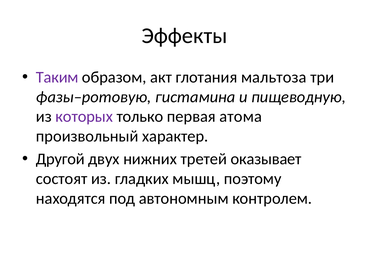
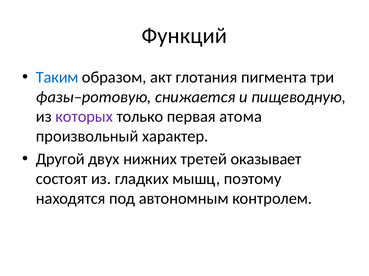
Эффекты: Эффекты -> Функций
Таким colour: purple -> blue
мальтоза: мальтоза -> пигмента
гистамина: гистамина -> снижается
